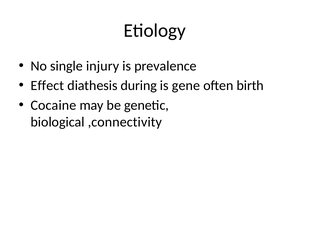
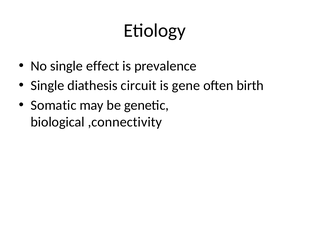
injury: injury -> effect
Effect at (47, 85): Effect -> Single
during: during -> circuit
Cocaine: Cocaine -> Somatic
